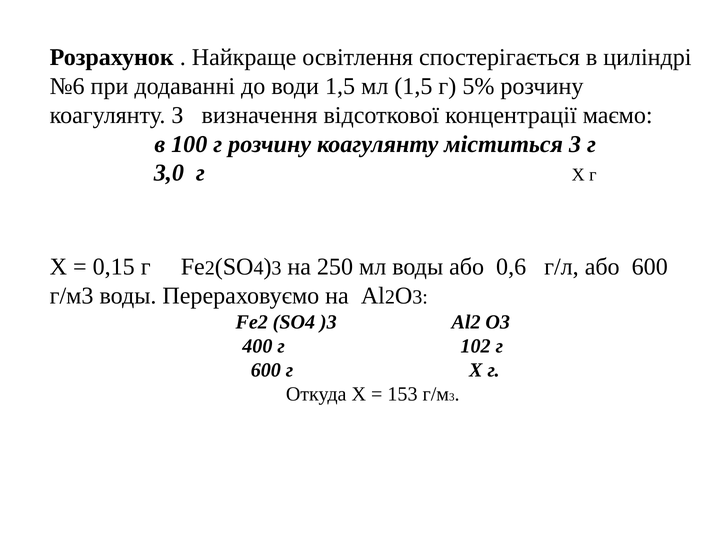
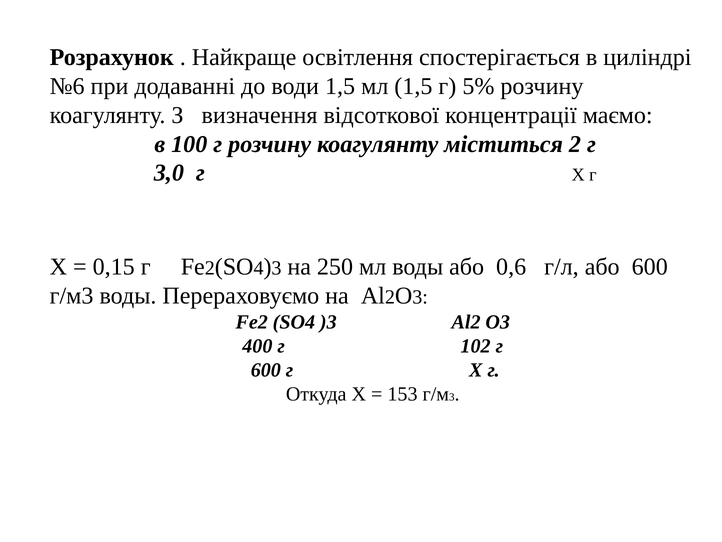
міститься 3: 3 -> 2
